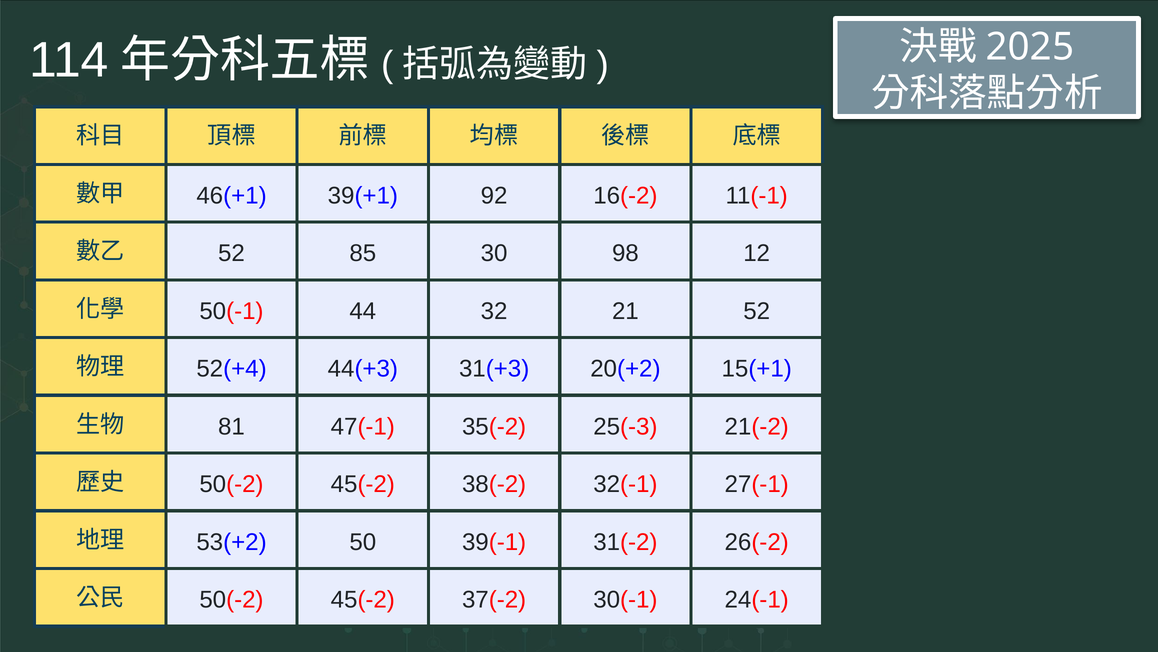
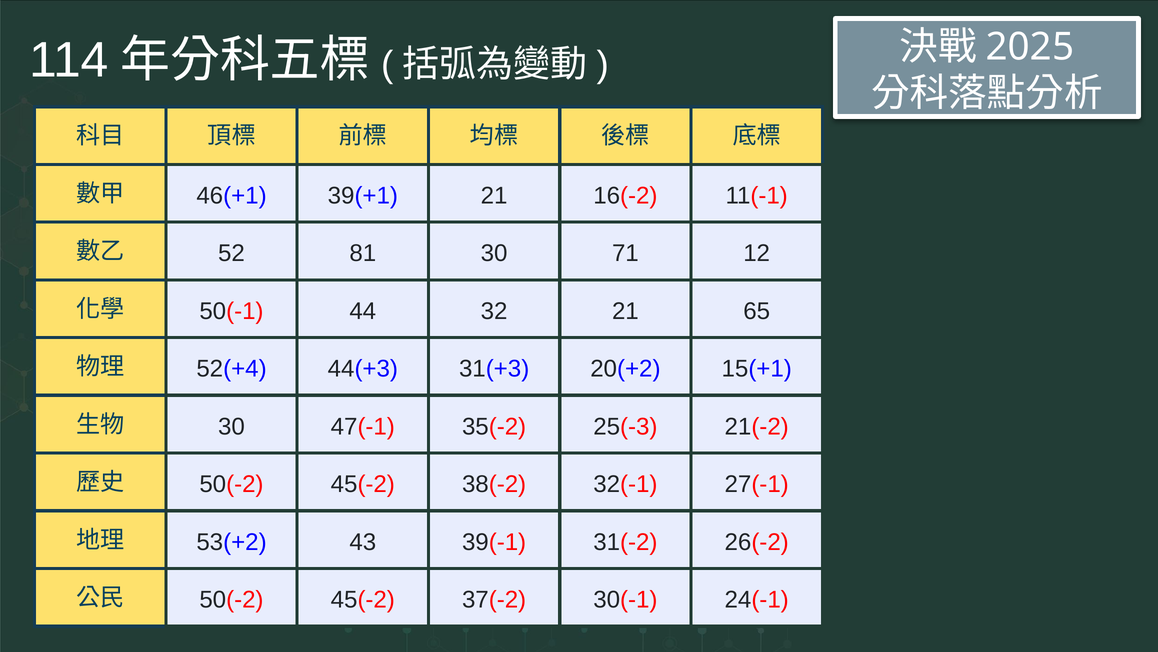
39(+1 92: 92 -> 21
85: 85 -> 81
98: 98 -> 71
21 52: 52 -> 65
81 at (231, 426): 81 -> 30
50: 50 -> 43
